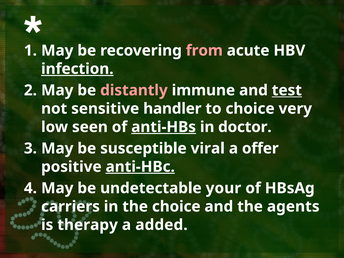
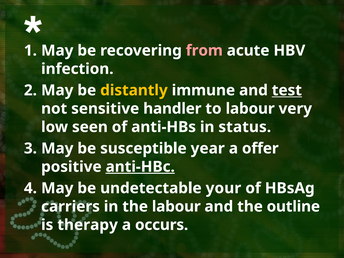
infection underline: present -> none
distantly colour: pink -> yellow
to choice: choice -> labour
anti-HBs underline: present -> none
doctor: doctor -> status
viral: viral -> year
the choice: choice -> labour
agents: agents -> outline
added: added -> occurs
